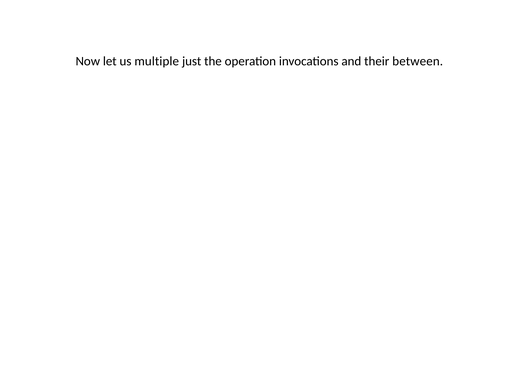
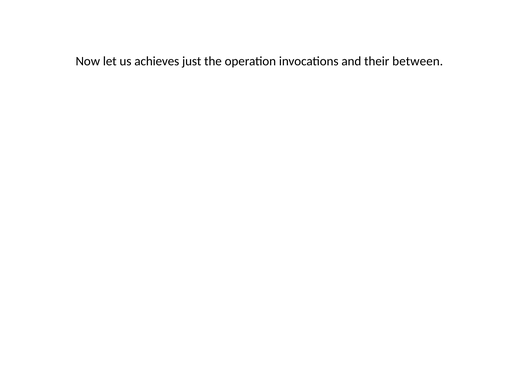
multiple: multiple -> achieves
